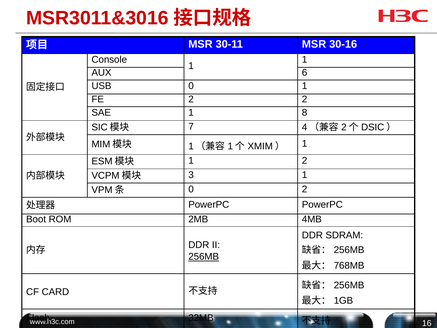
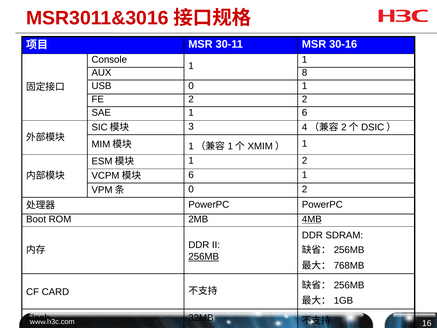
6: 6 -> 8
1 8: 8 -> 6
7: 7 -> 3
3 at (191, 175): 3 -> 6
4MB underline: none -> present
